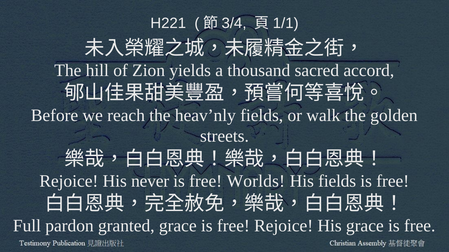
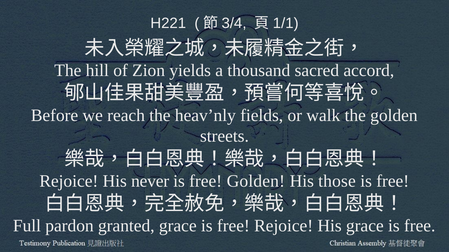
free Worlds: Worlds -> Golden
His fields: fields -> those
